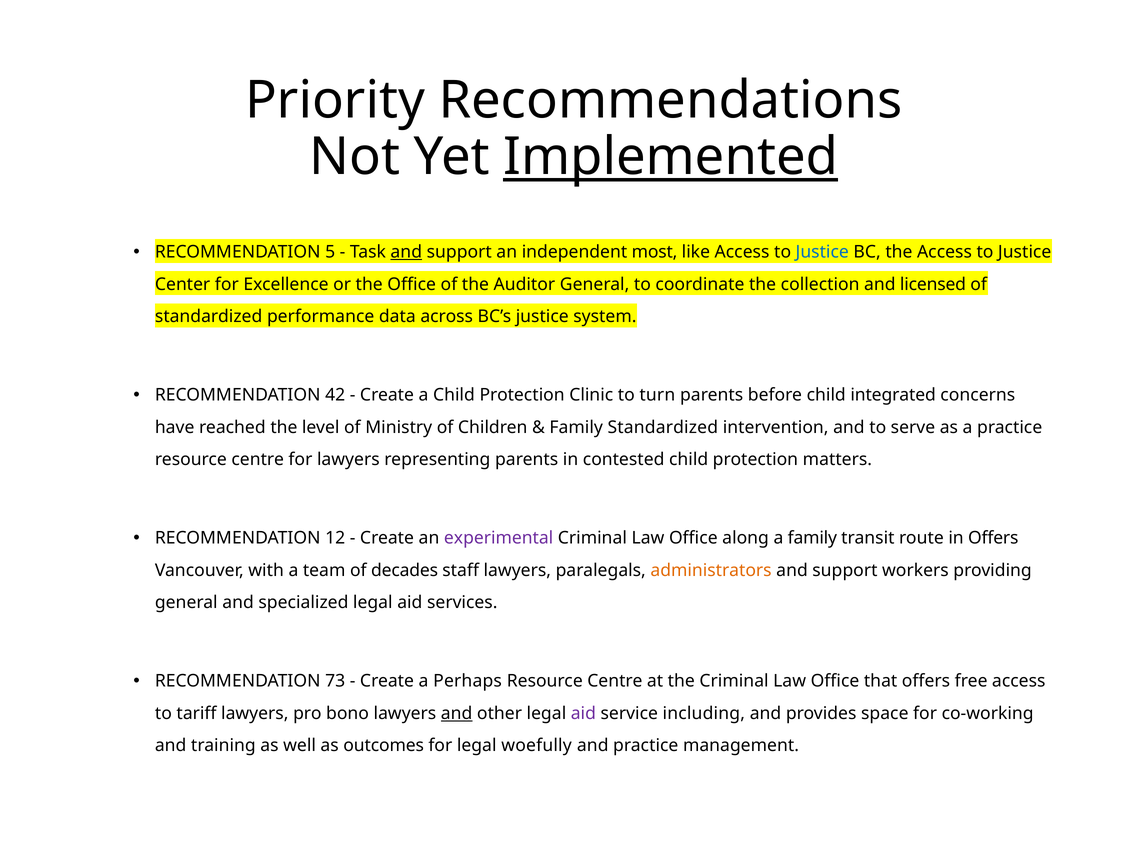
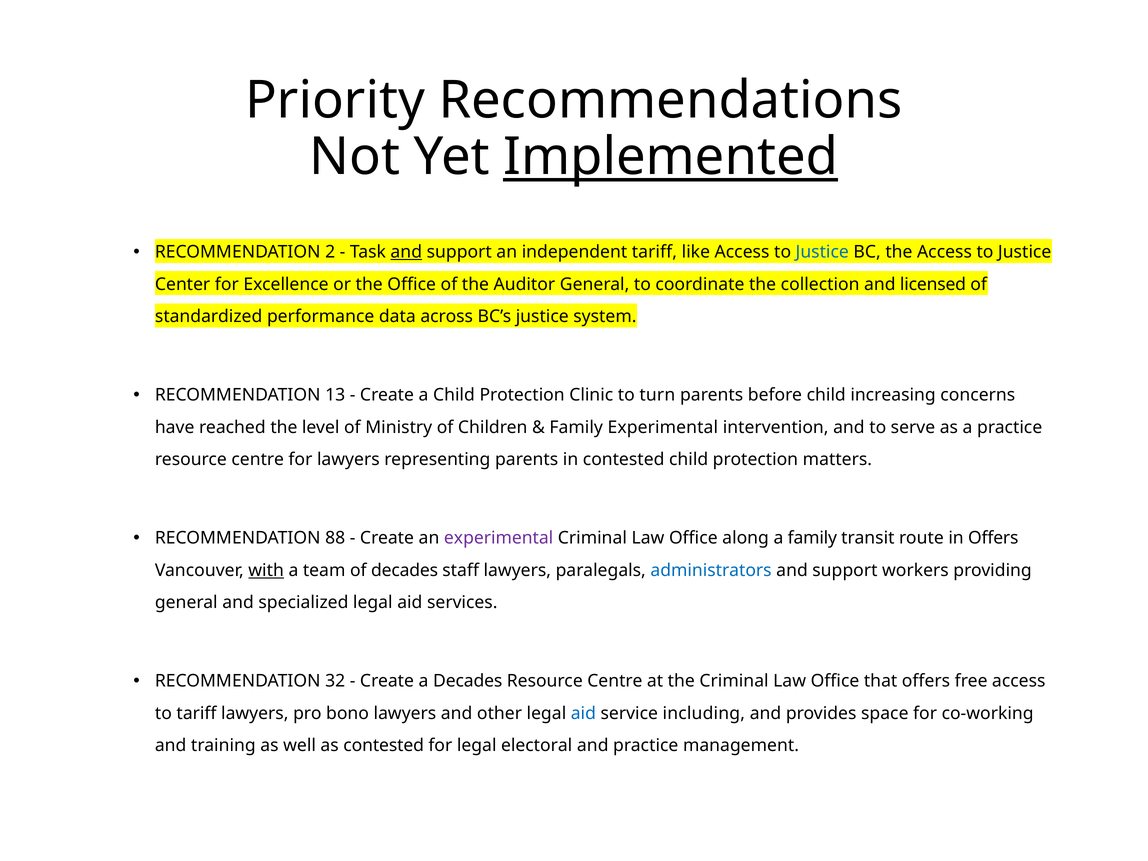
5: 5 -> 2
independent most: most -> tariff
42: 42 -> 13
integrated: integrated -> increasing
Family Standardized: Standardized -> Experimental
12: 12 -> 88
with underline: none -> present
administrators colour: orange -> blue
73: 73 -> 32
a Perhaps: Perhaps -> Decades
and at (457, 713) underline: present -> none
aid at (583, 713) colour: purple -> blue
as outcomes: outcomes -> contested
woefully: woefully -> electoral
